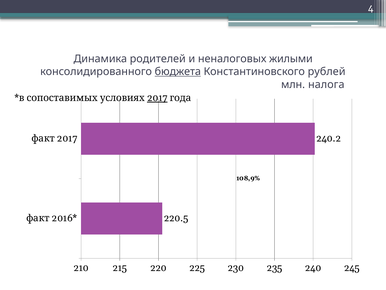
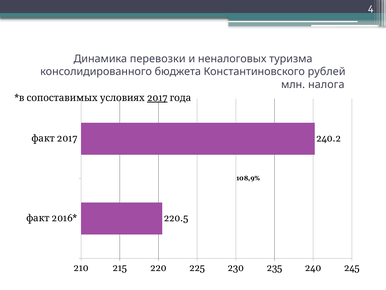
родителей: родителей -> перевозки
жилыми: жилыми -> туризма
бюджета underline: present -> none
